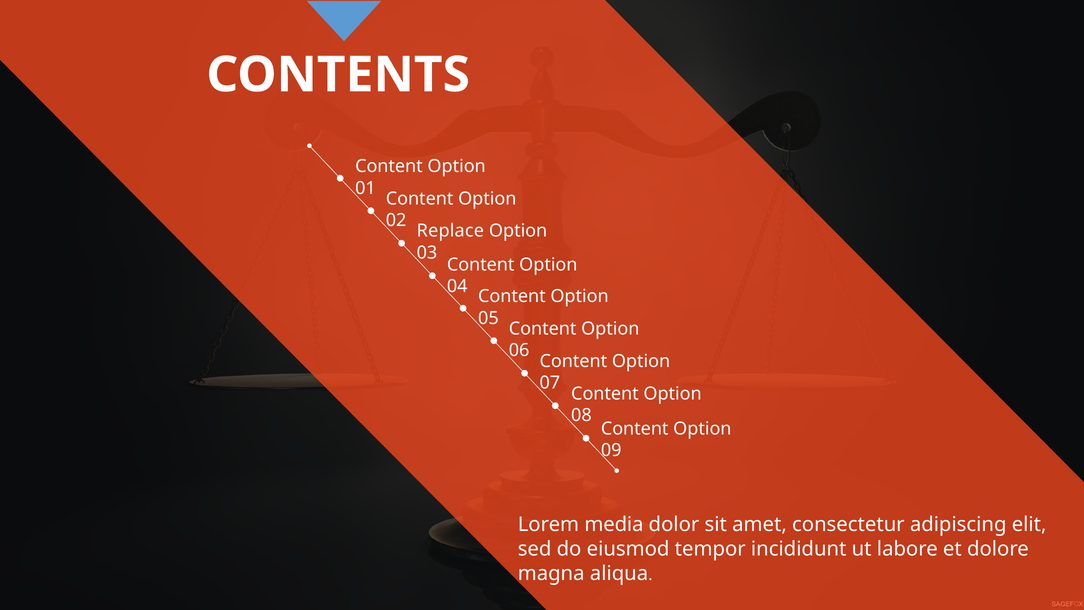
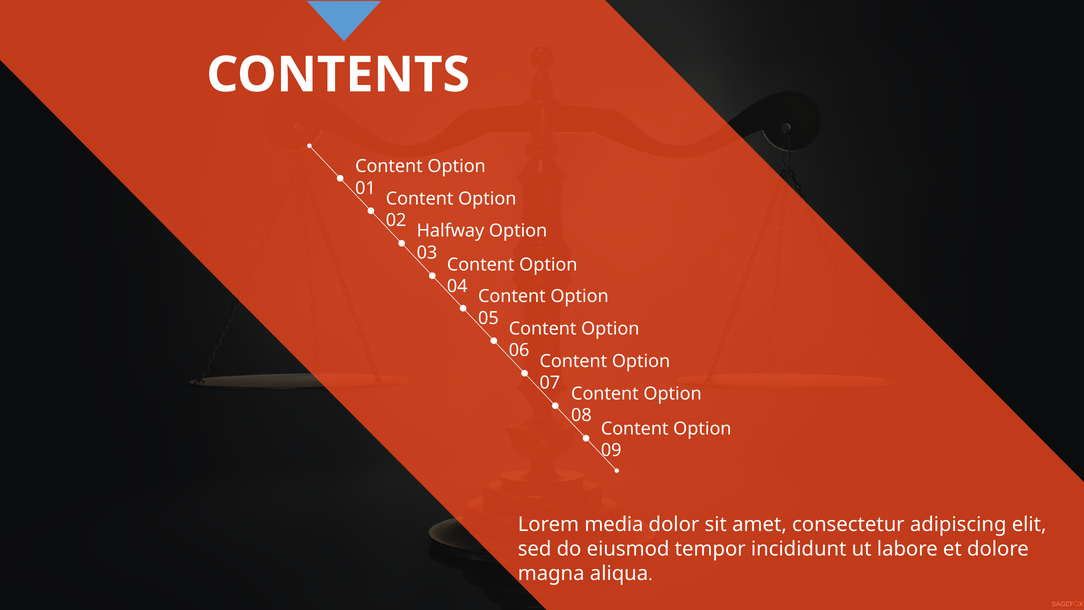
Replace: Replace -> Halfway
